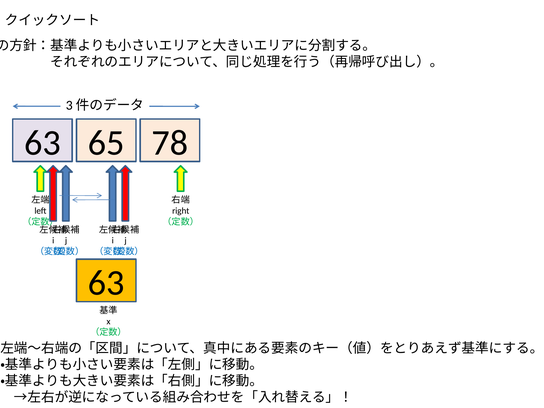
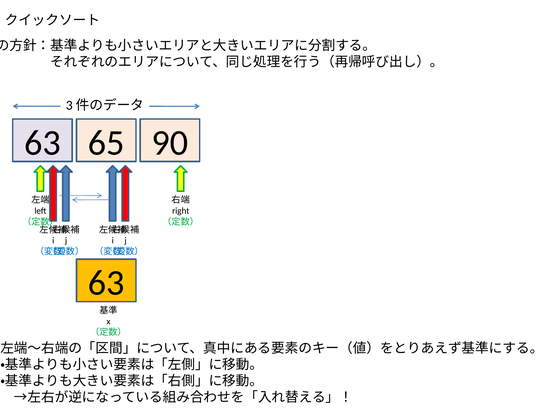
78: 78 -> 90
